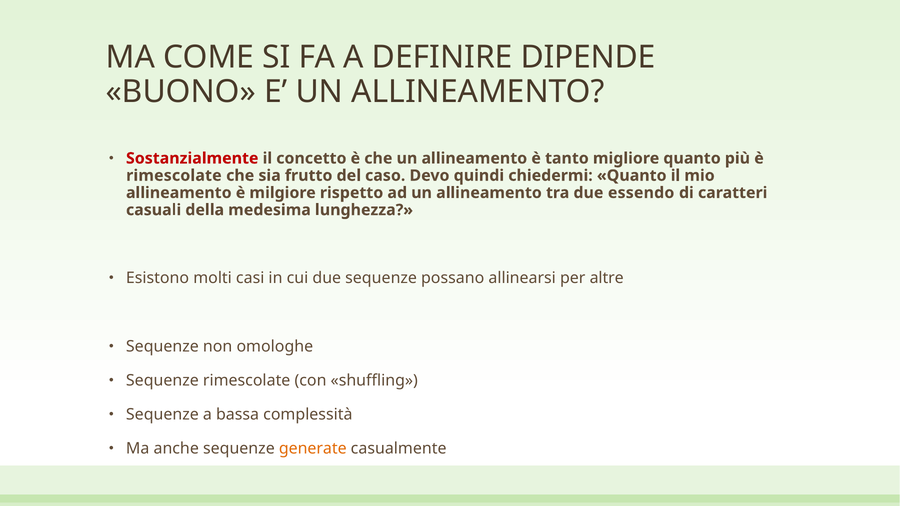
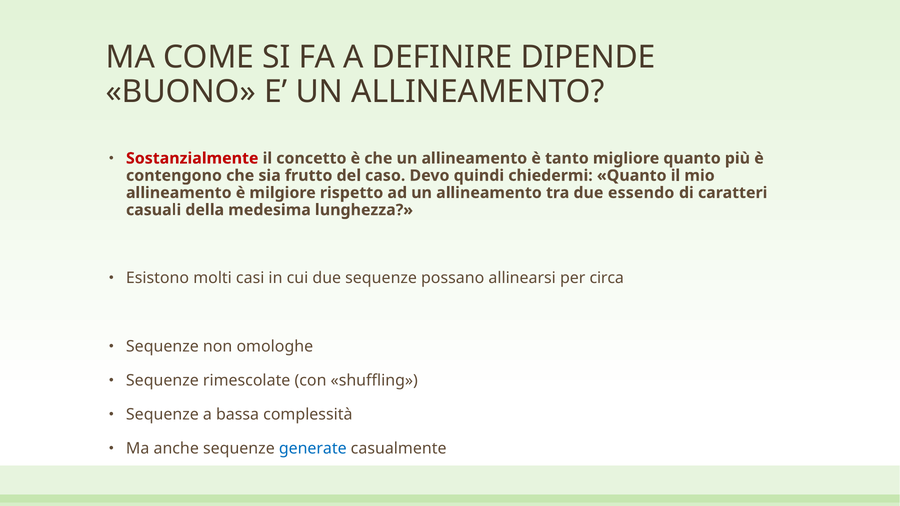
rimescolate at (174, 176): rimescolate -> contengono
altre: altre -> circa
generate colour: orange -> blue
